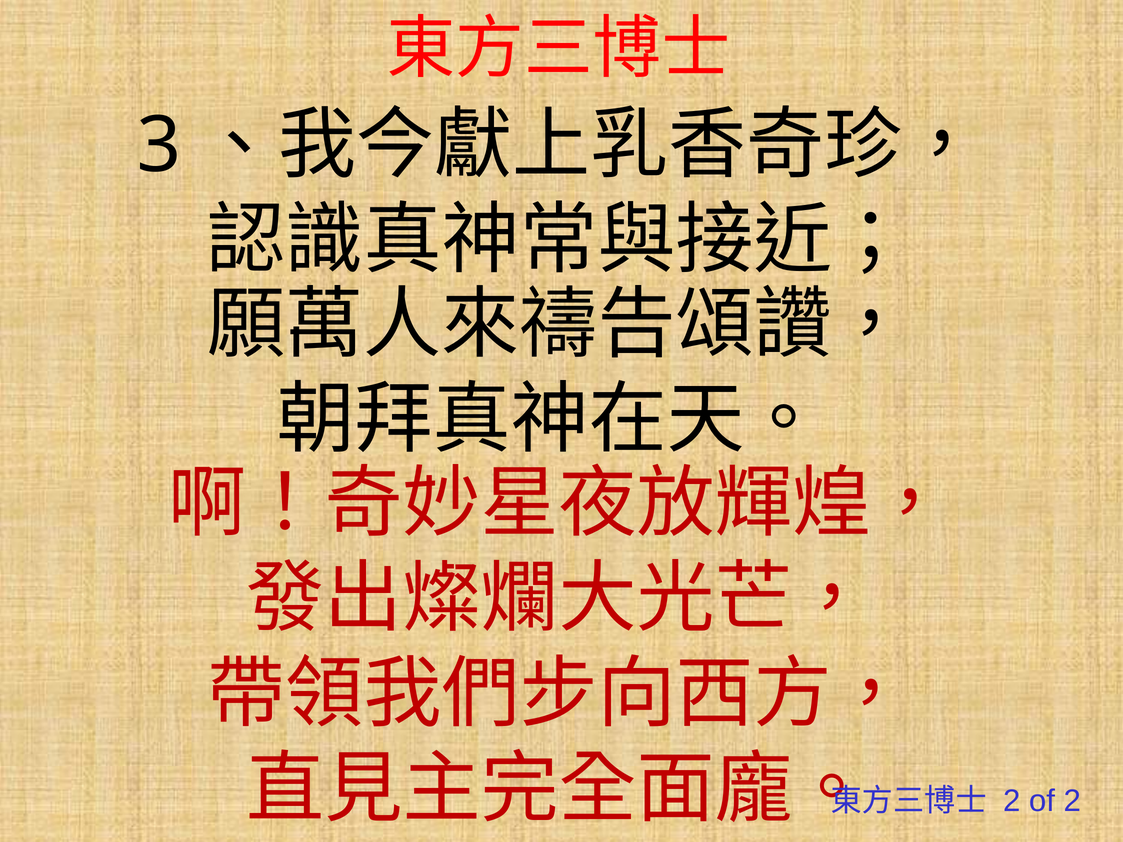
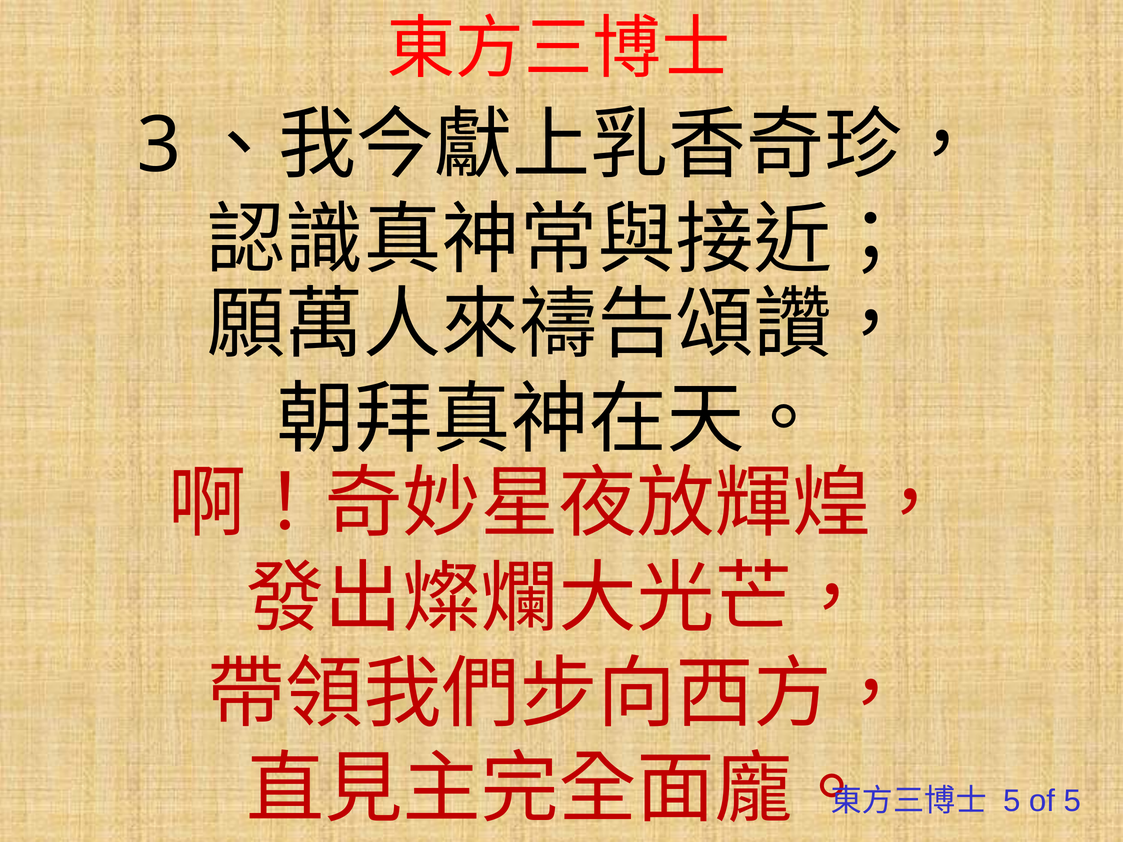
2 at (1012, 801): 2 -> 5
of 2: 2 -> 5
